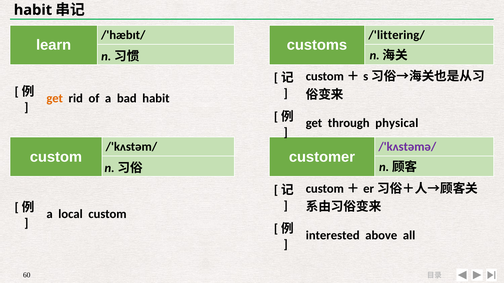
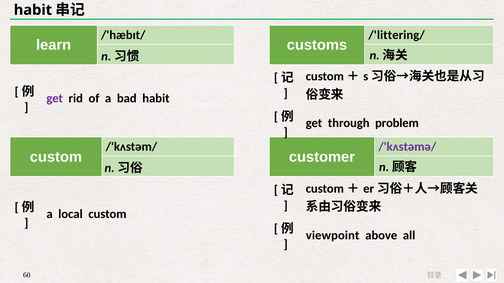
get at (55, 98) colour: orange -> purple
physical: physical -> problem
interested: interested -> viewpoint
